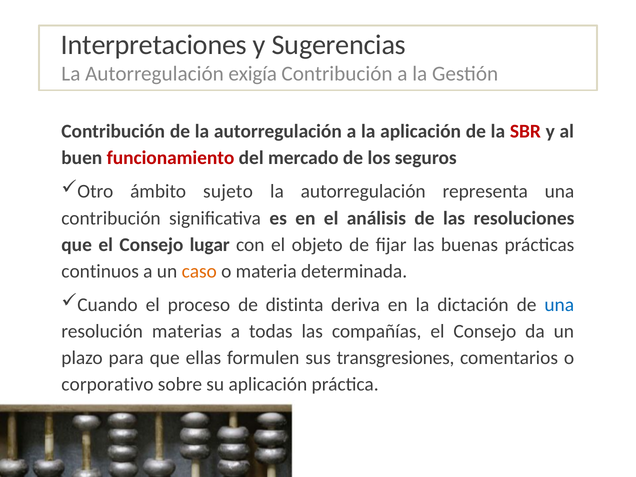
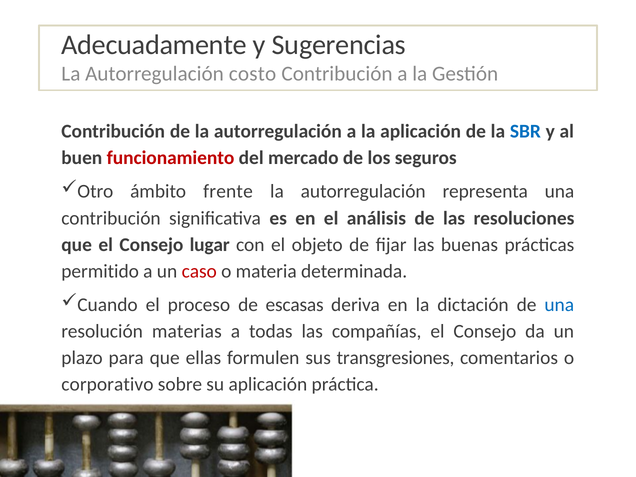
Interpretaciones: Interpretaciones -> Adecuadamente
exigía: exigía -> costo
SBR colour: red -> blue
sujeto: sujeto -> frente
continuos: continuos -> permitido
caso colour: orange -> red
distinta: distinta -> escasas
